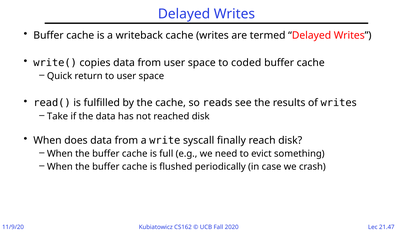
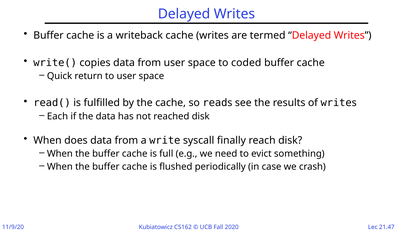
Take: Take -> Each
